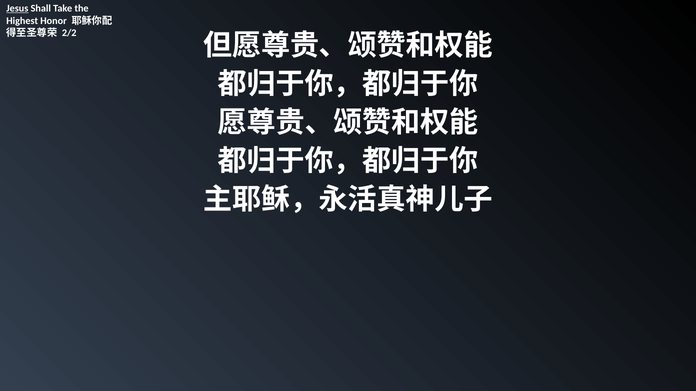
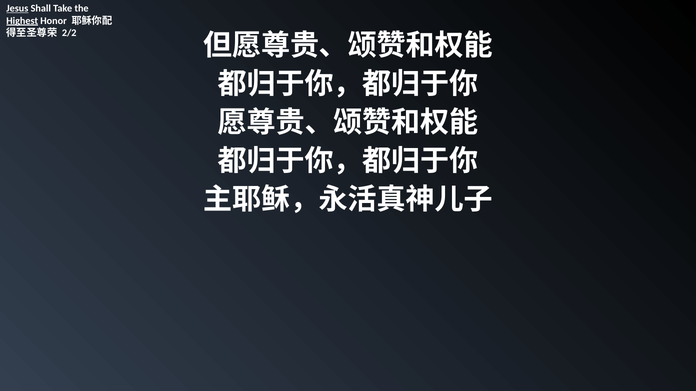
Highest underline: none -> present
